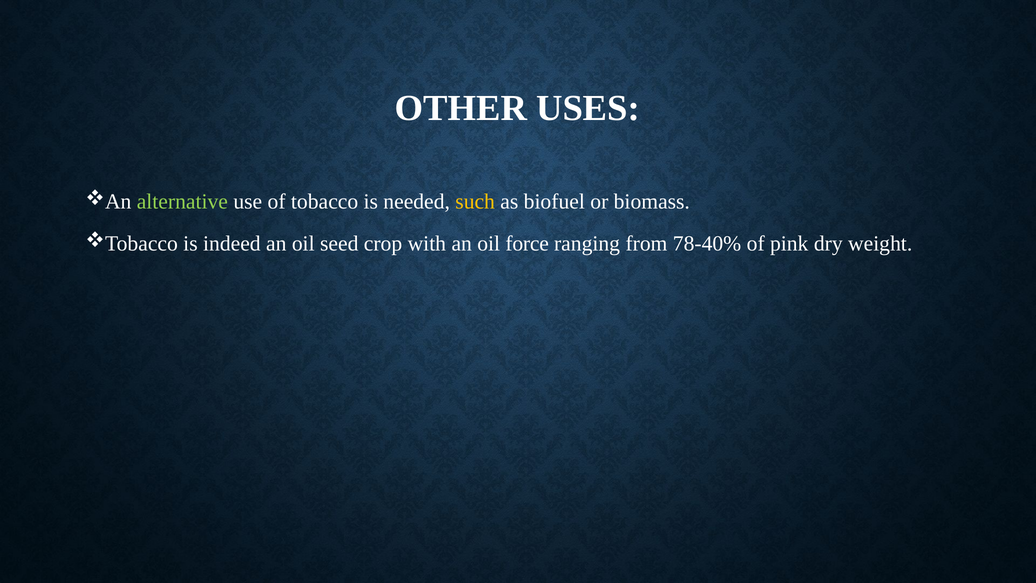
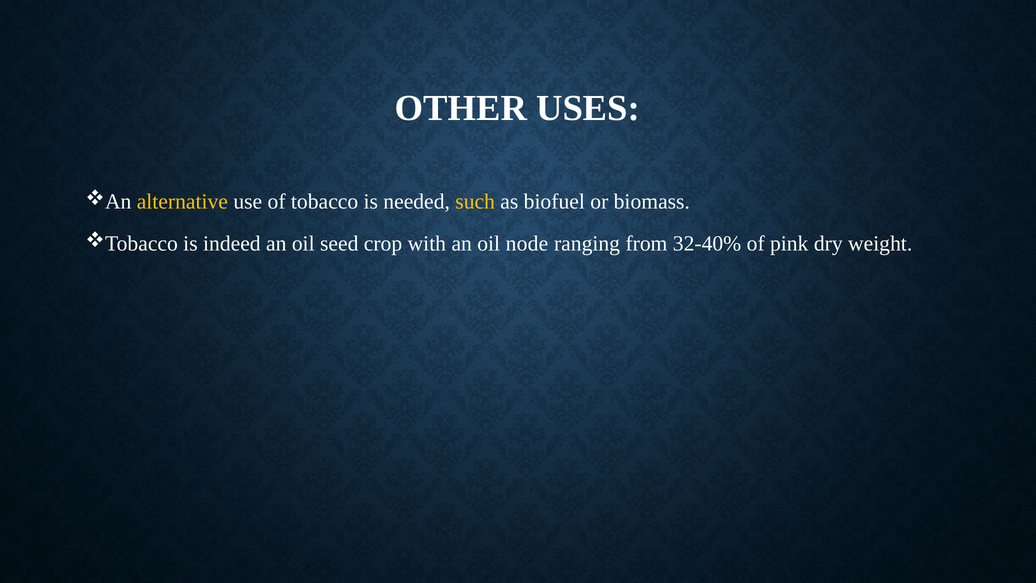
alternative colour: light green -> yellow
force: force -> node
78-40%: 78-40% -> 32-40%
